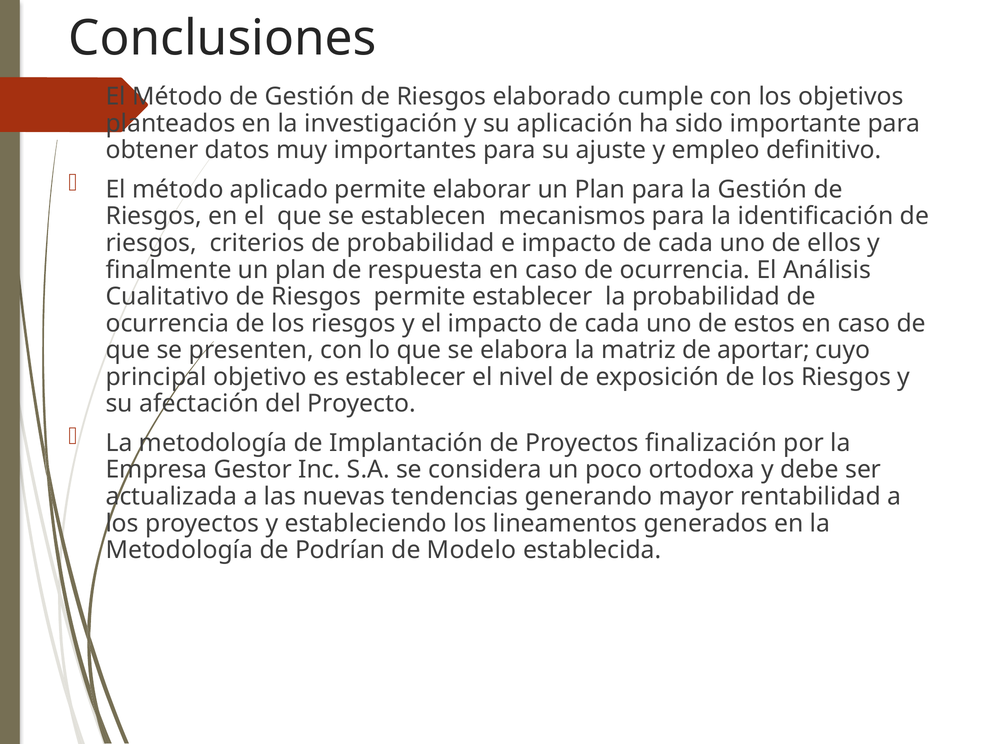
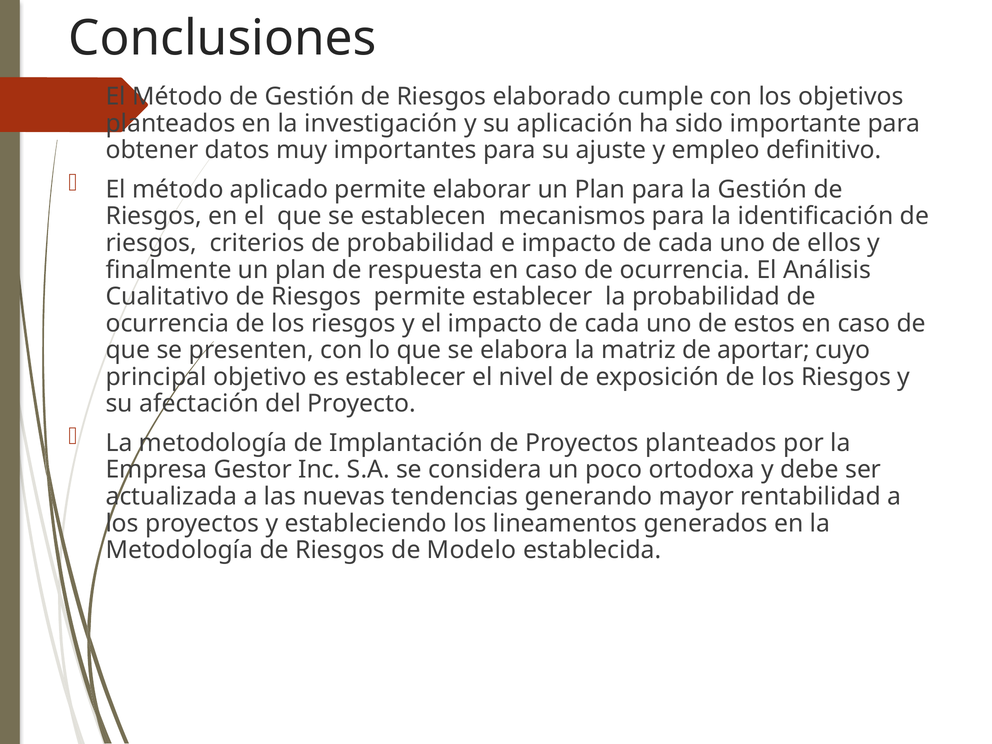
Proyectos finalización: finalización -> planteados
Metodología de Podrían: Podrían -> Riesgos
